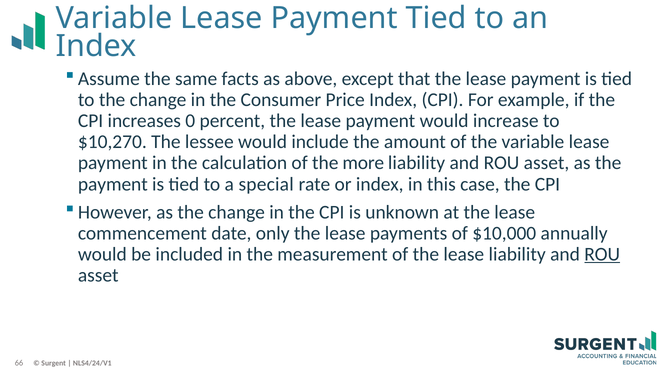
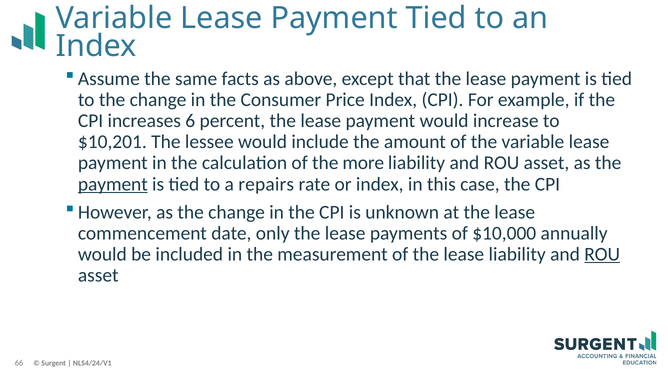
0: 0 -> 6
$10,270: $10,270 -> $10,201
payment at (113, 184) underline: none -> present
special: special -> repairs
